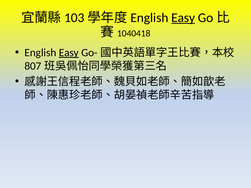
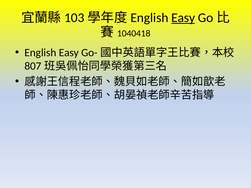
Easy at (69, 53) underline: present -> none
